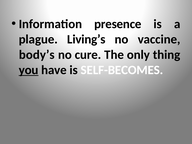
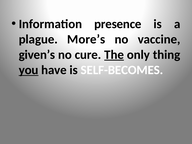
Living’s: Living’s -> More’s
body’s: body’s -> given’s
The underline: none -> present
